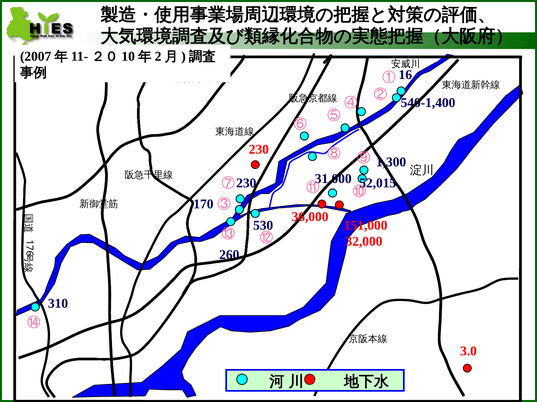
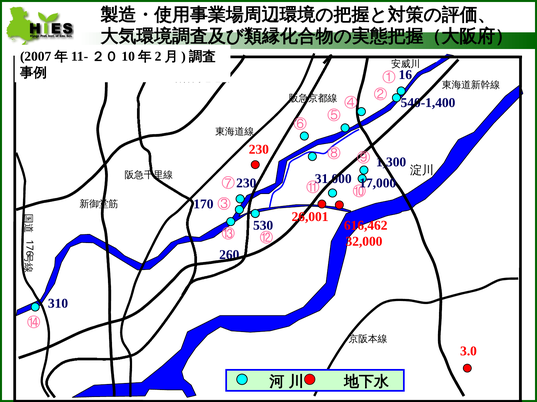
52,015: 52,015 -> 17,000
36,000: 36,000 -> 26,001
151,000: 151,000 -> 616,462
